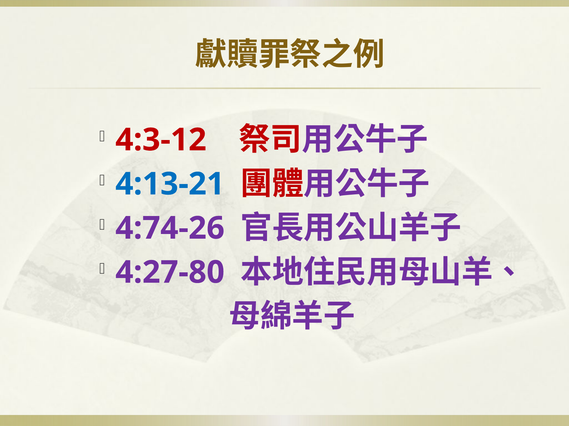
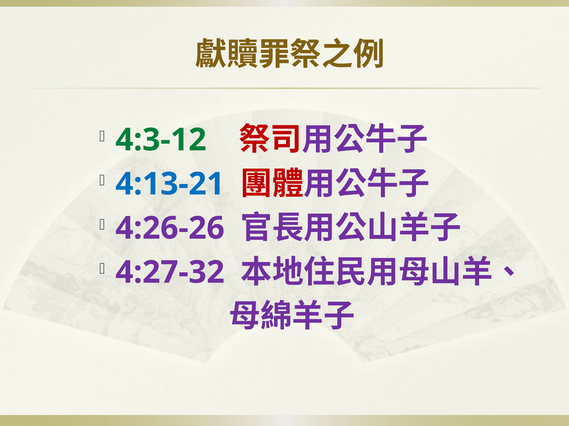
4:3-12 colour: red -> green
4:74-26: 4:74-26 -> 4:26-26
4:27-80: 4:27-80 -> 4:27-32
